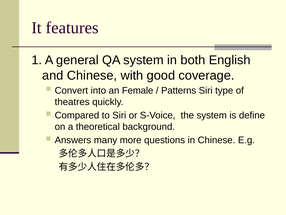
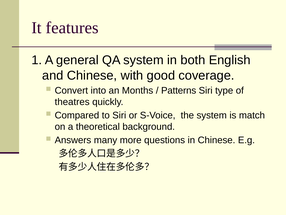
Female: Female -> Months
define: define -> match
